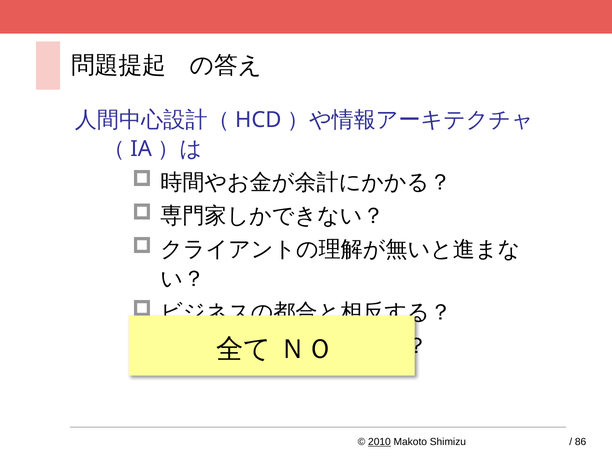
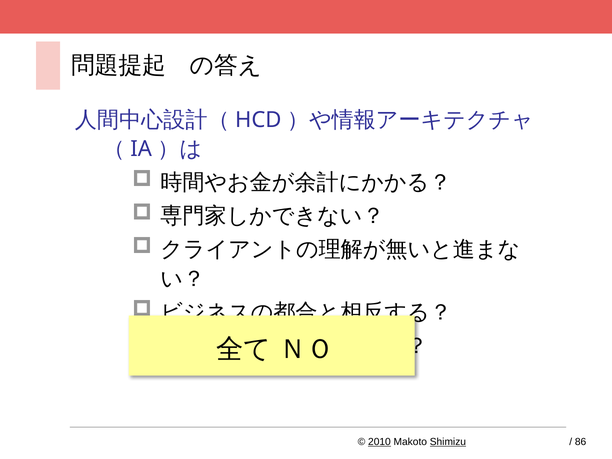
Shimizu underline: none -> present
